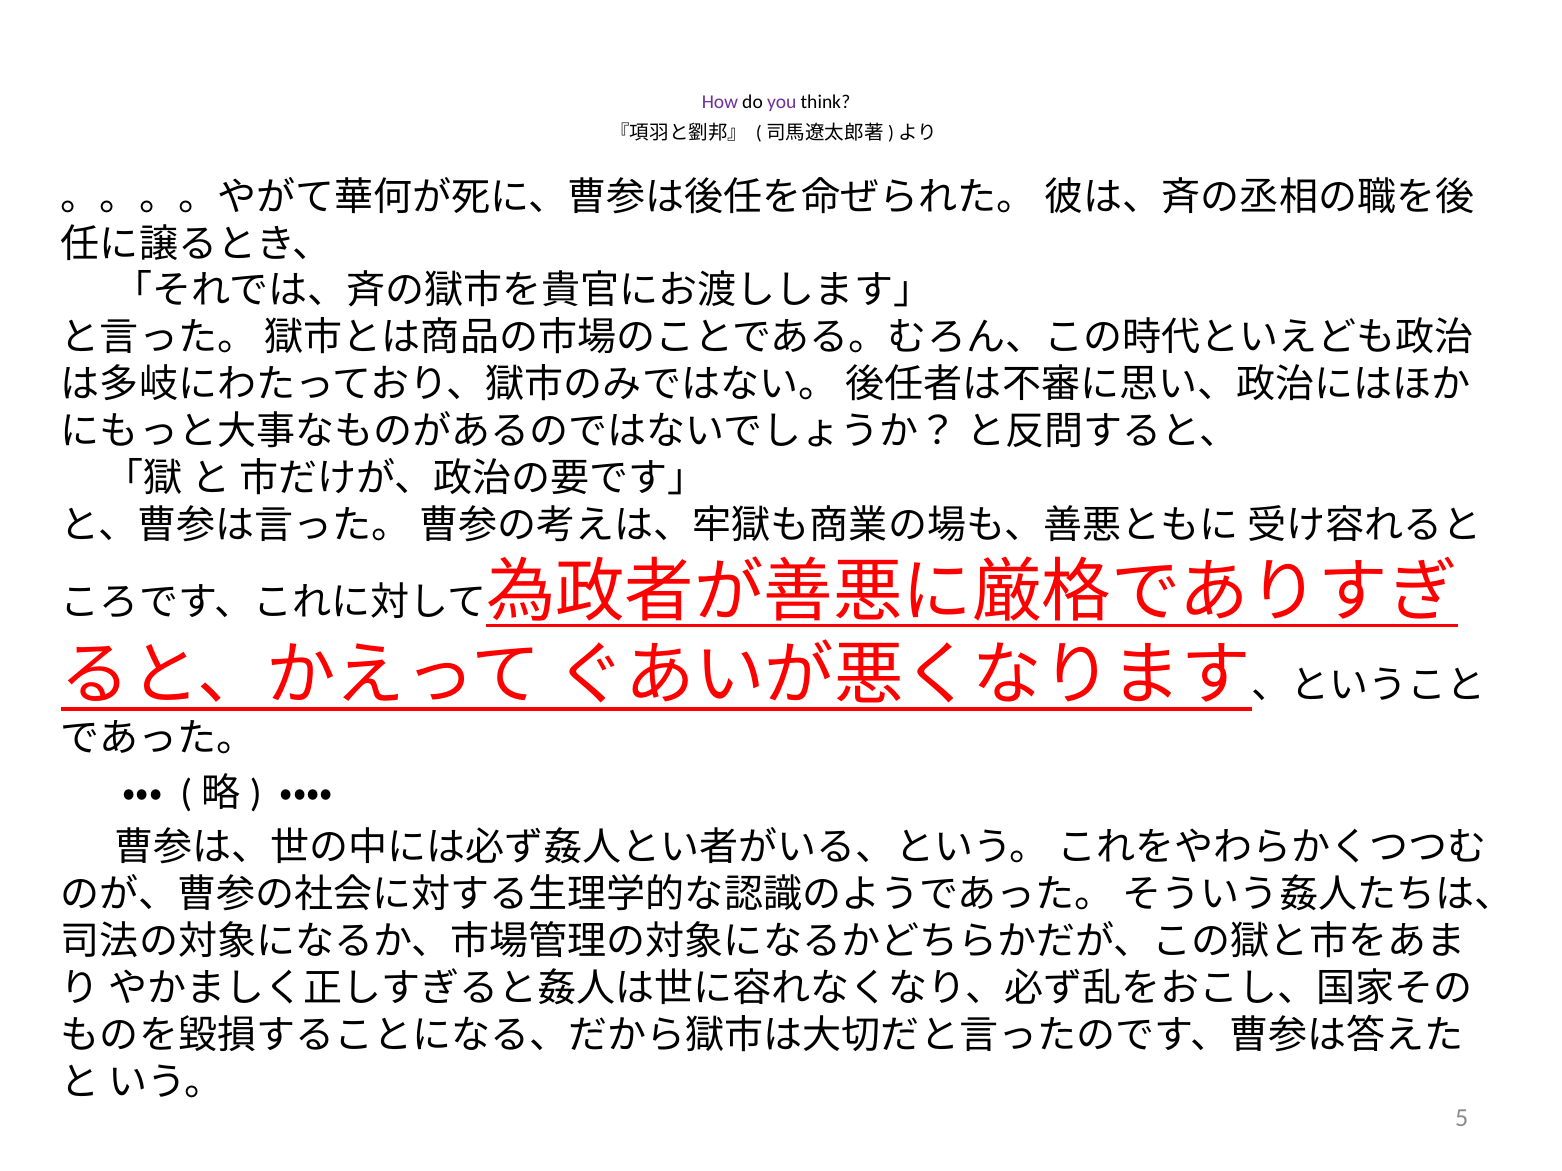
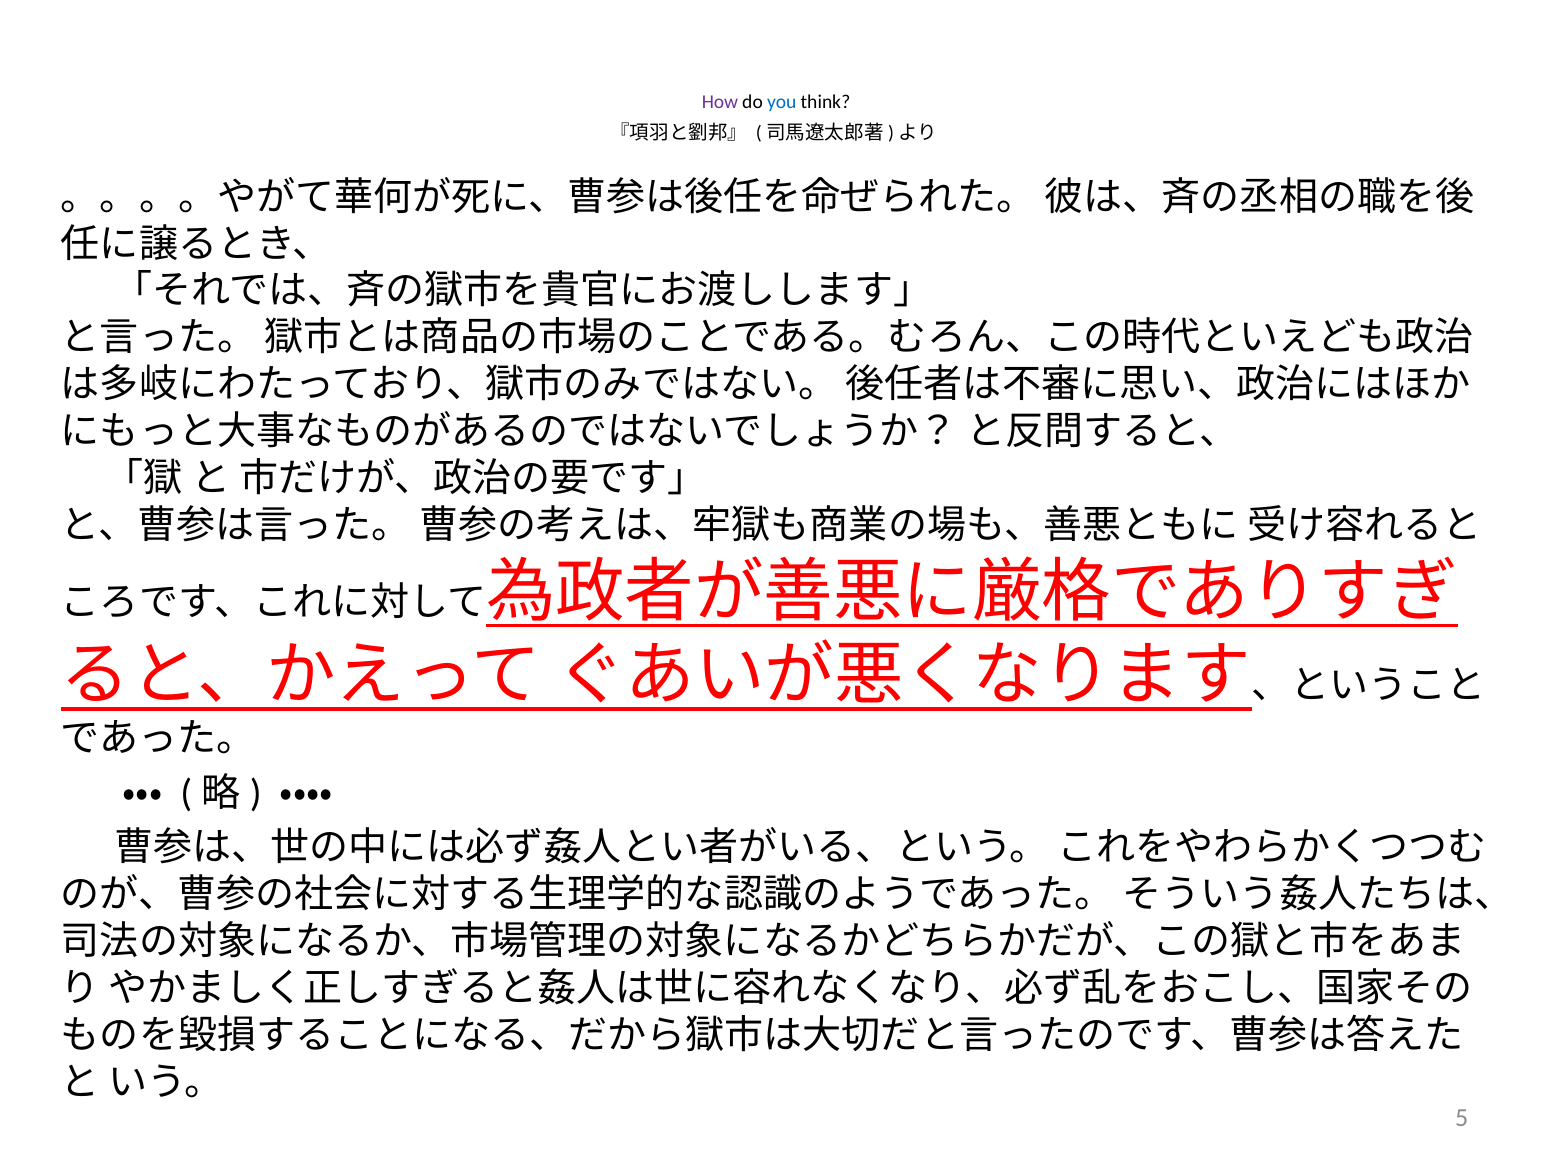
you colour: purple -> blue
